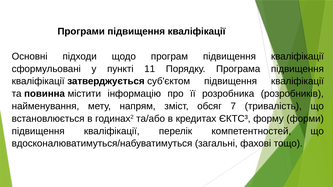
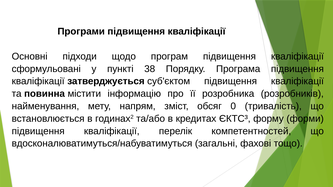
11: 11 -> 38
7: 7 -> 0
